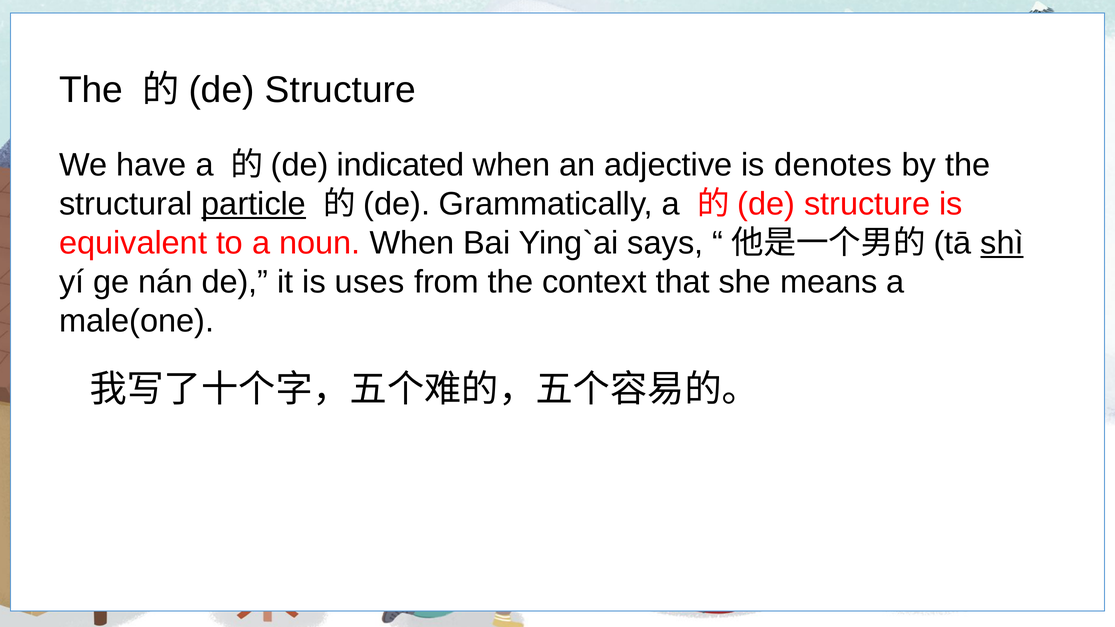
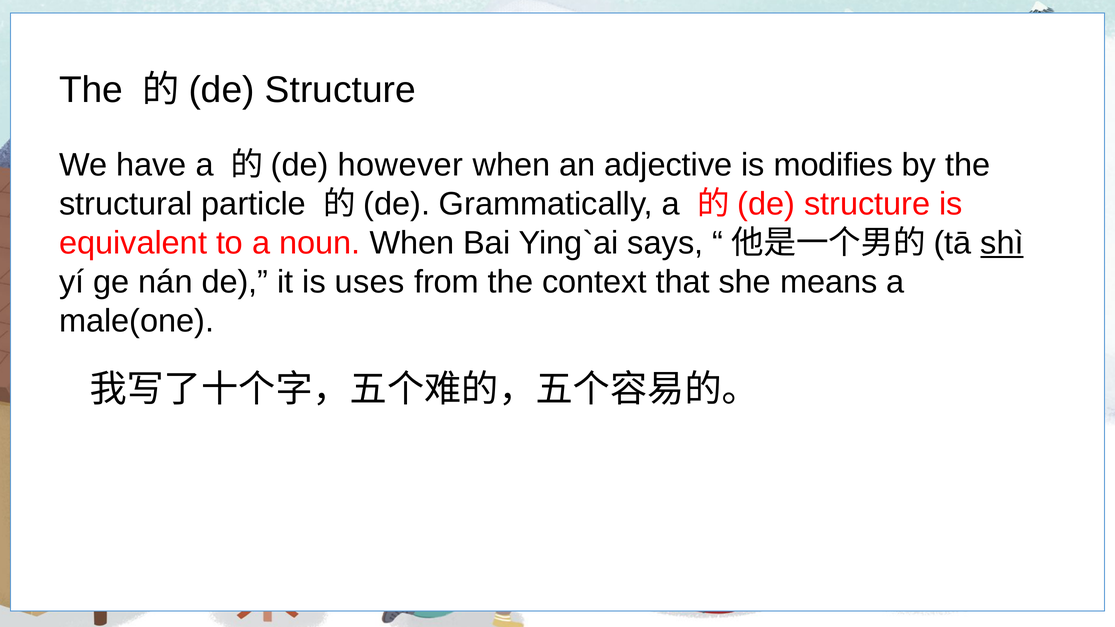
indicated: indicated -> however
denotes: denotes -> modifies
particle underline: present -> none
